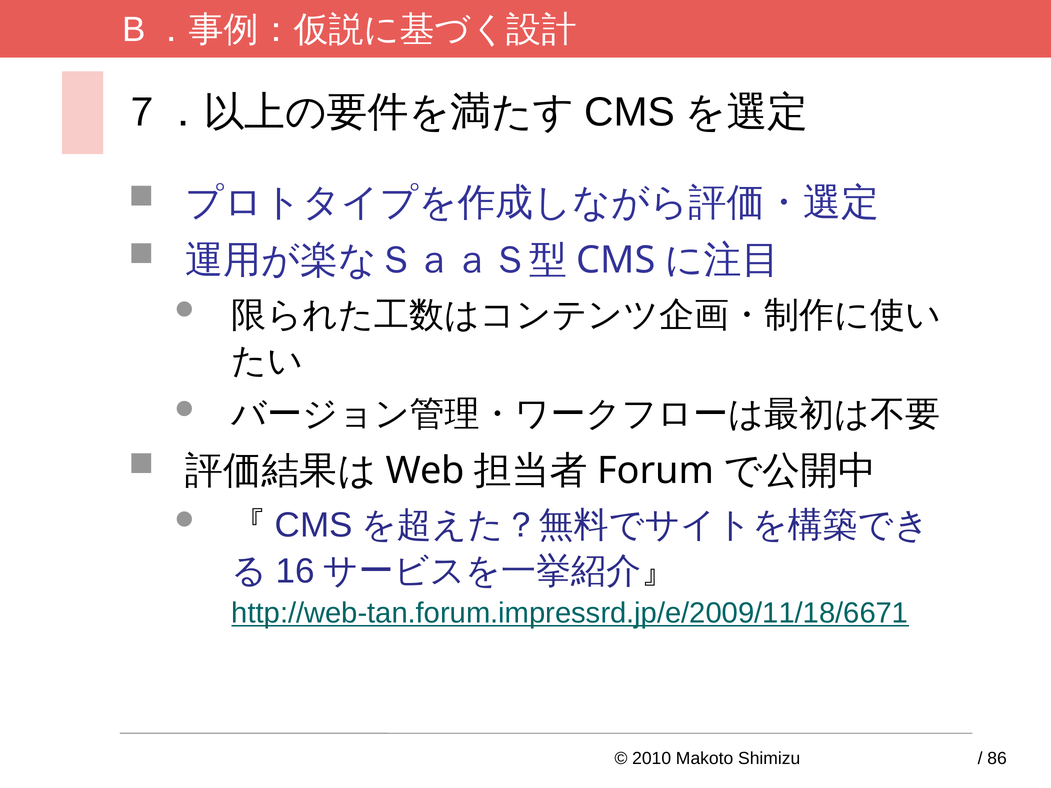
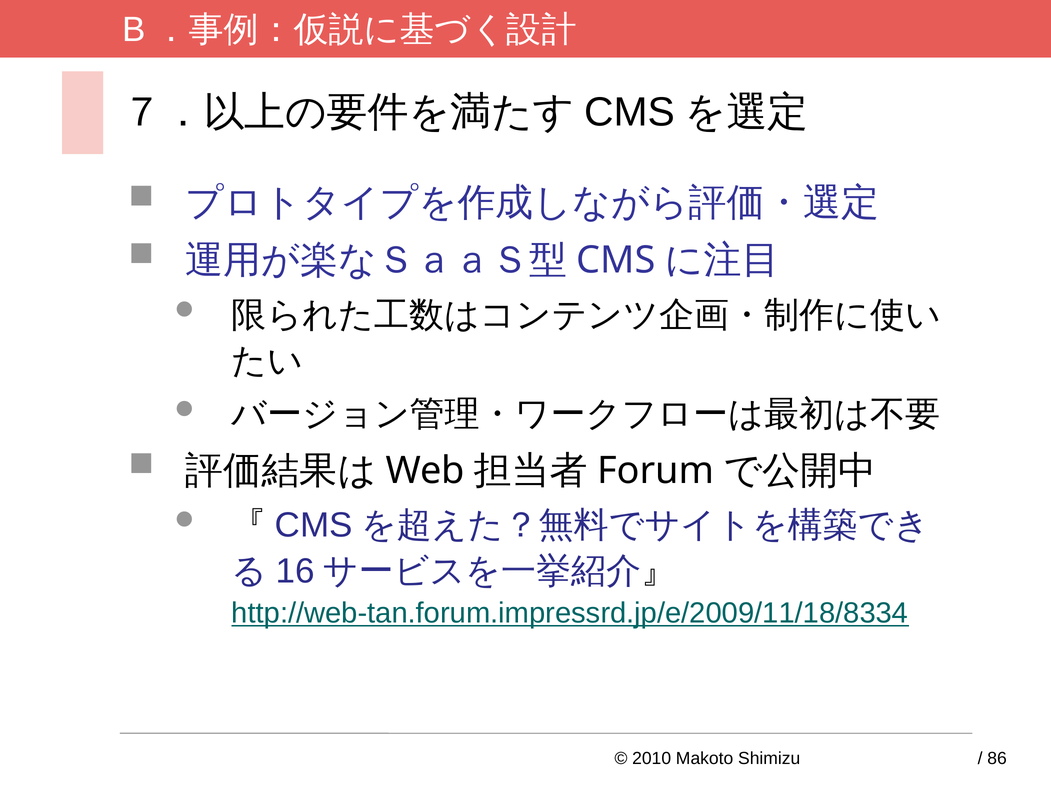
http://web-tan.forum.impressrd.jp/e/2009/11/18/6671: http://web-tan.forum.impressrd.jp/e/2009/11/18/6671 -> http://web-tan.forum.impressrd.jp/e/2009/11/18/8334
